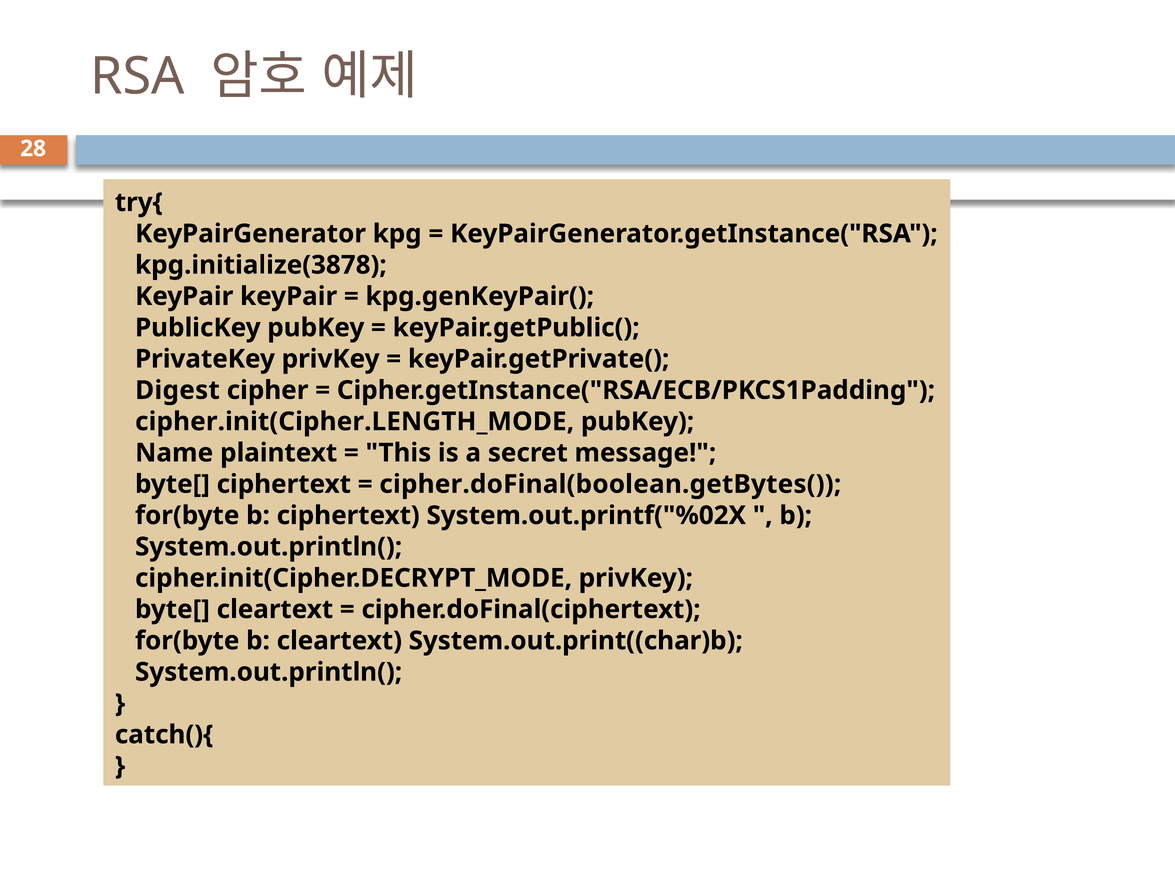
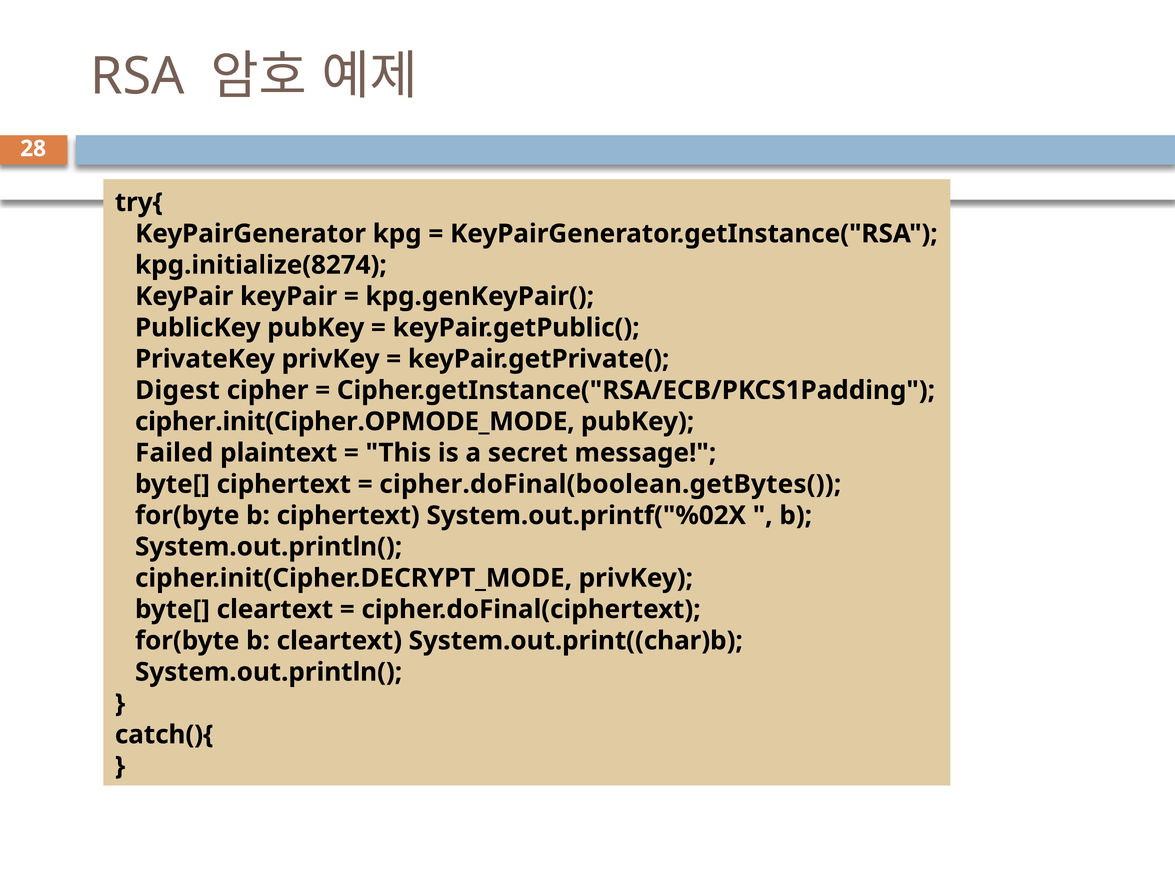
kpg.initialize(3878: kpg.initialize(3878 -> kpg.initialize(8274
cipher.init(Cipher.LENGTH_MODE: cipher.init(Cipher.LENGTH_MODE -> cipher.init(Cipher.OPMODE_MODE
Name: Name -> Failed
